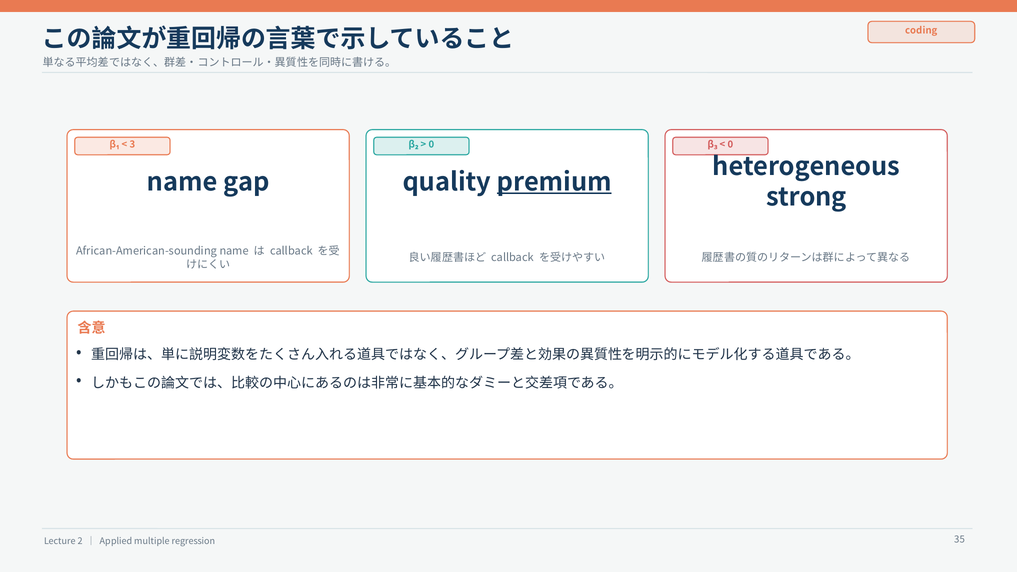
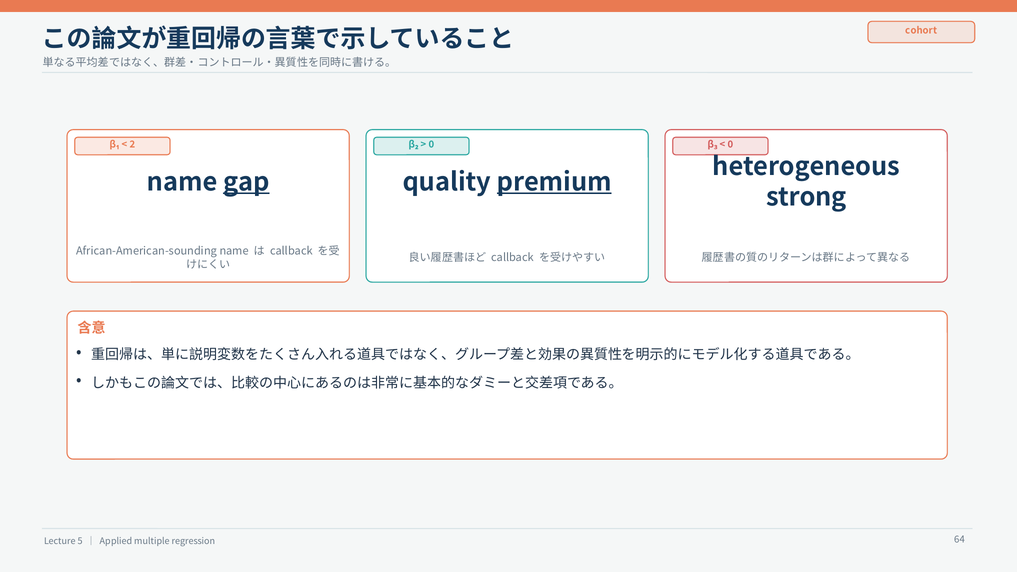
coding: coding -> cohort
3: 3 -> 2
gap underline: none -> present
2: 2 -> 5
35: 35 -> 64
